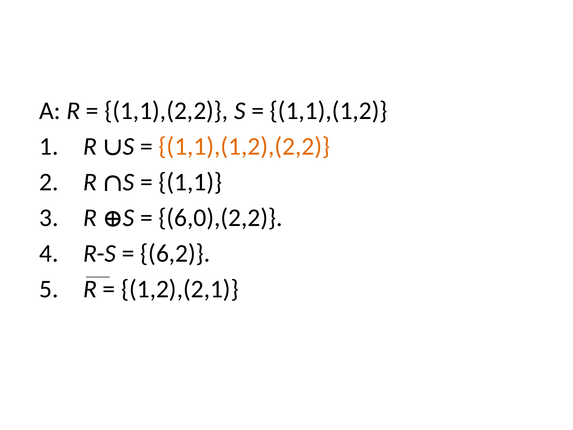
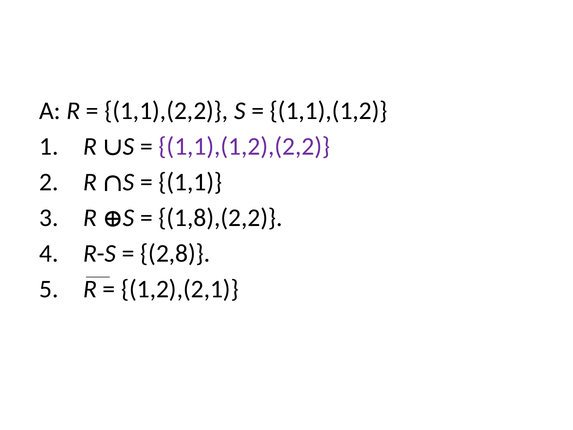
1,1),(1,2),(2,2 colour: orange -> purple
6,0),(2,2: 6,0),(2,2 -> 1,8),(2,2
6,2: 6,2 -> 2,8
